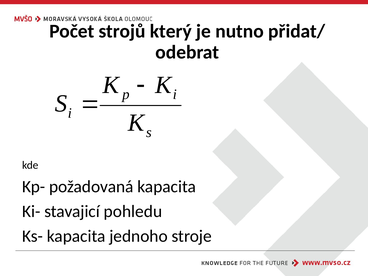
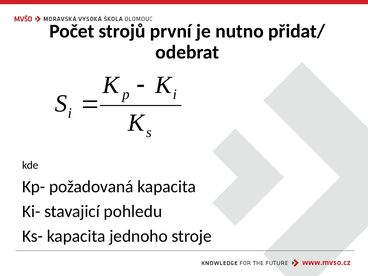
který: který -> první
